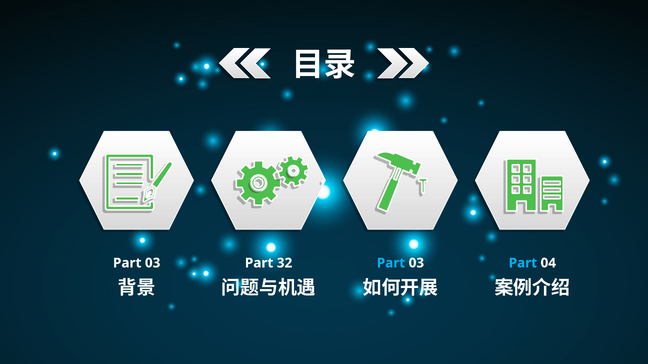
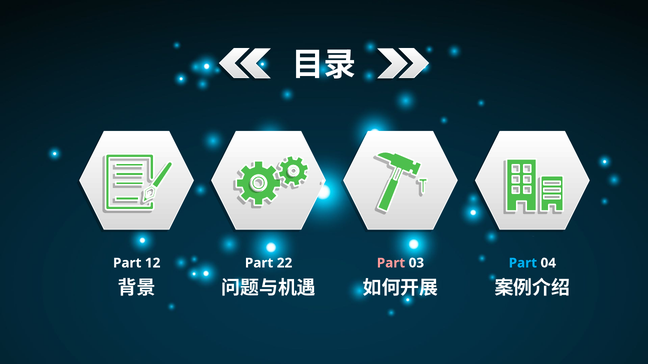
03 at (153, 263): 03 -> 12
32: 32 -> 22
Part at (391, 263) colour: light blue -> pink
